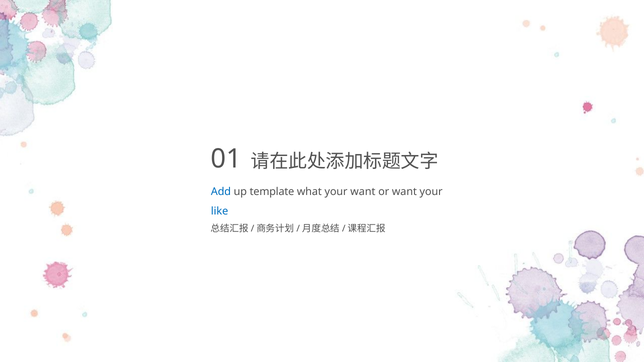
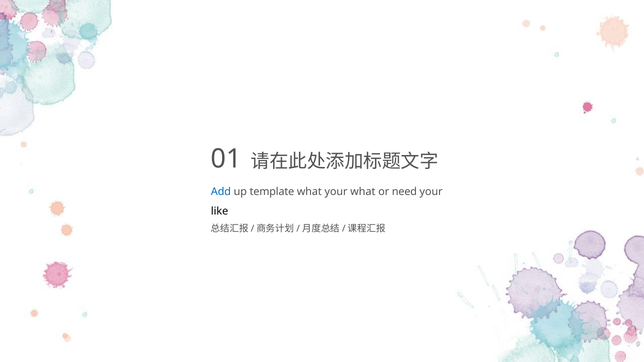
your want: want -> what
or want: want -> need
like colour: blue -> black
